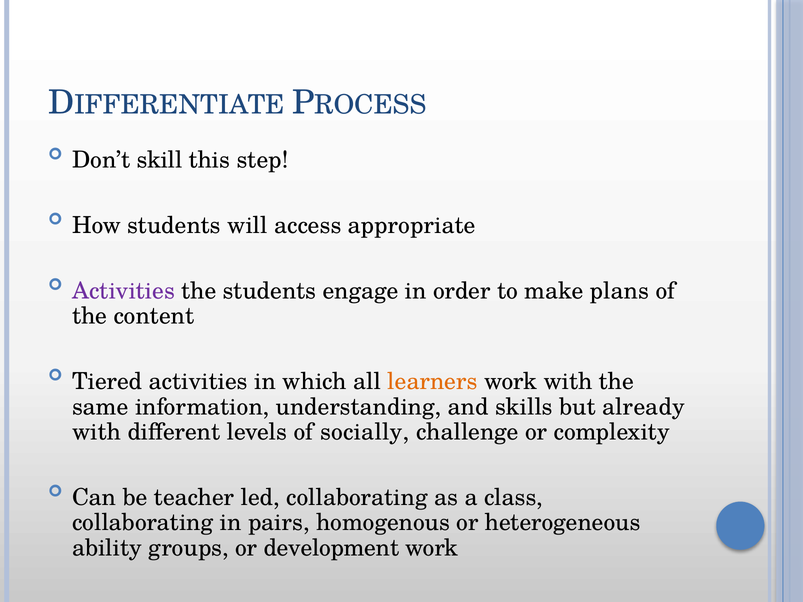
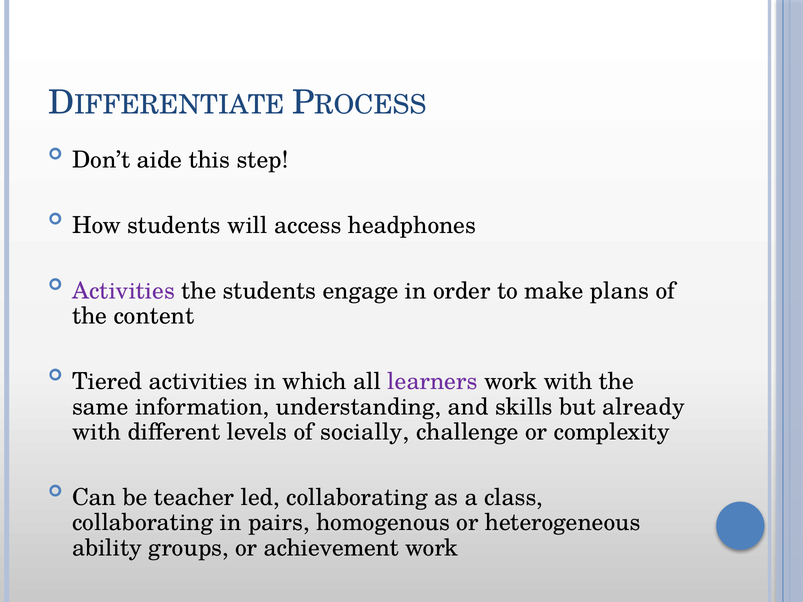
skill: skill -> aide
appropriate: appropriate -> headphones
learners colour: orange -> purple
development: development -> achievement
